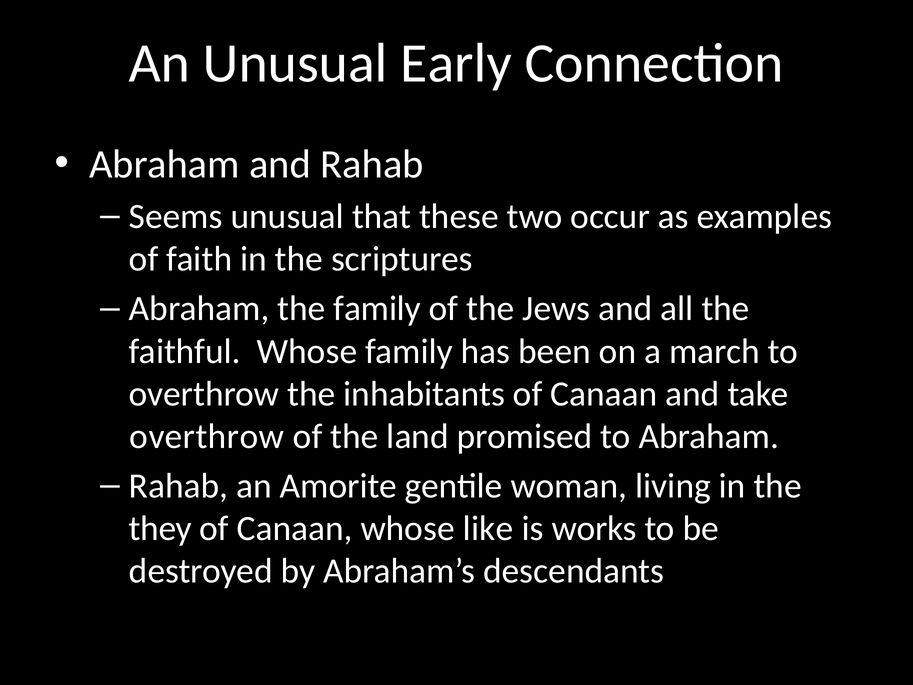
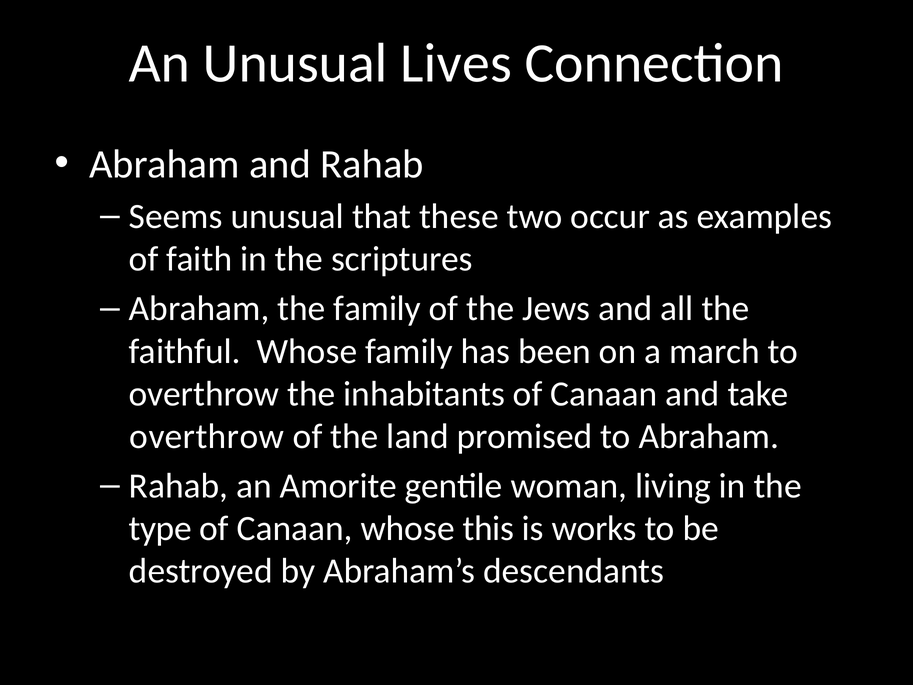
Early: Early -> Lives
they: they -> type
like: like -> this
